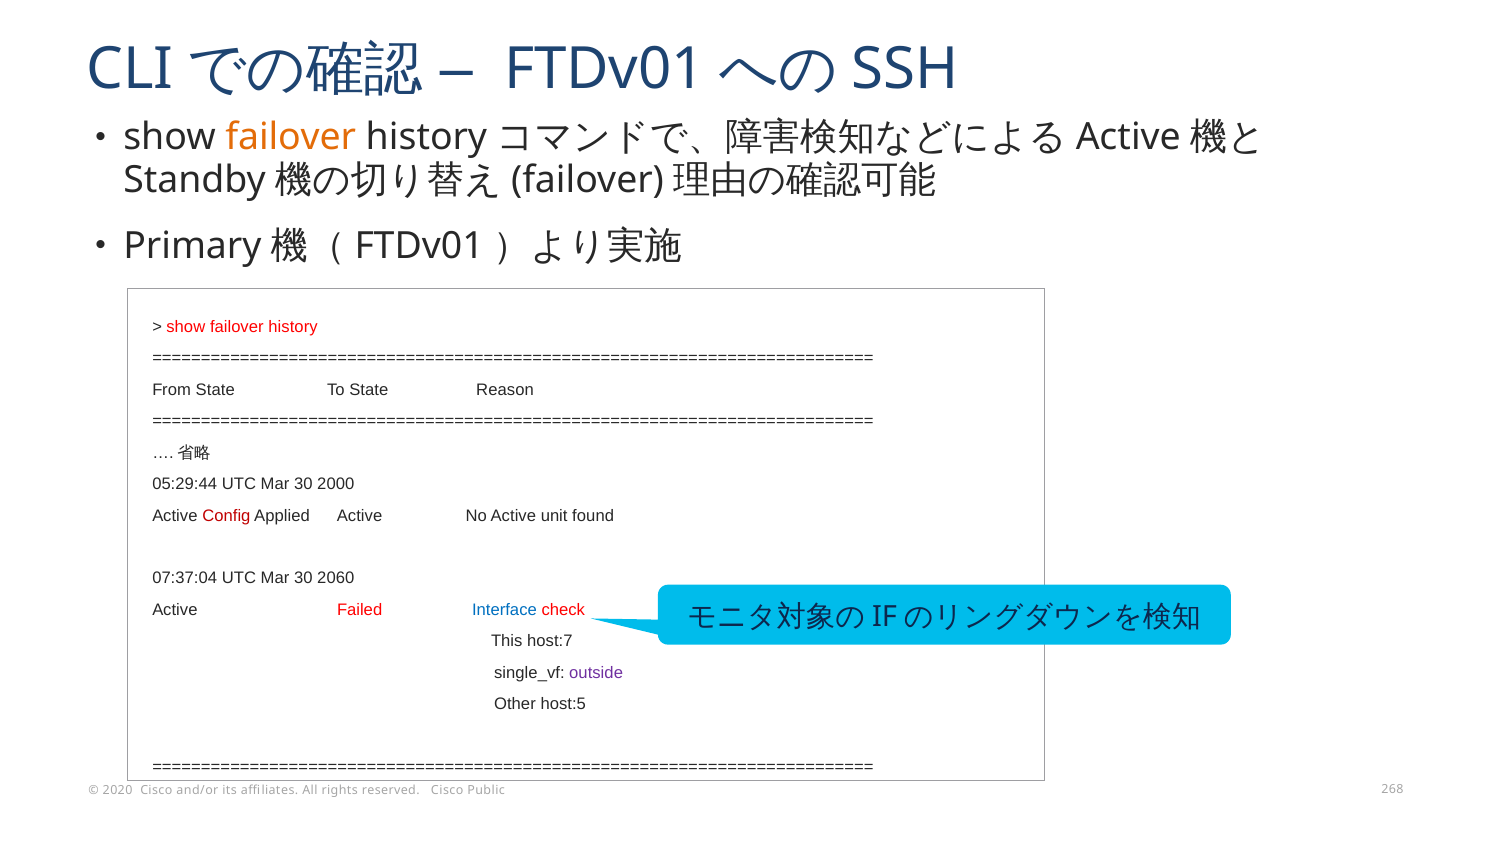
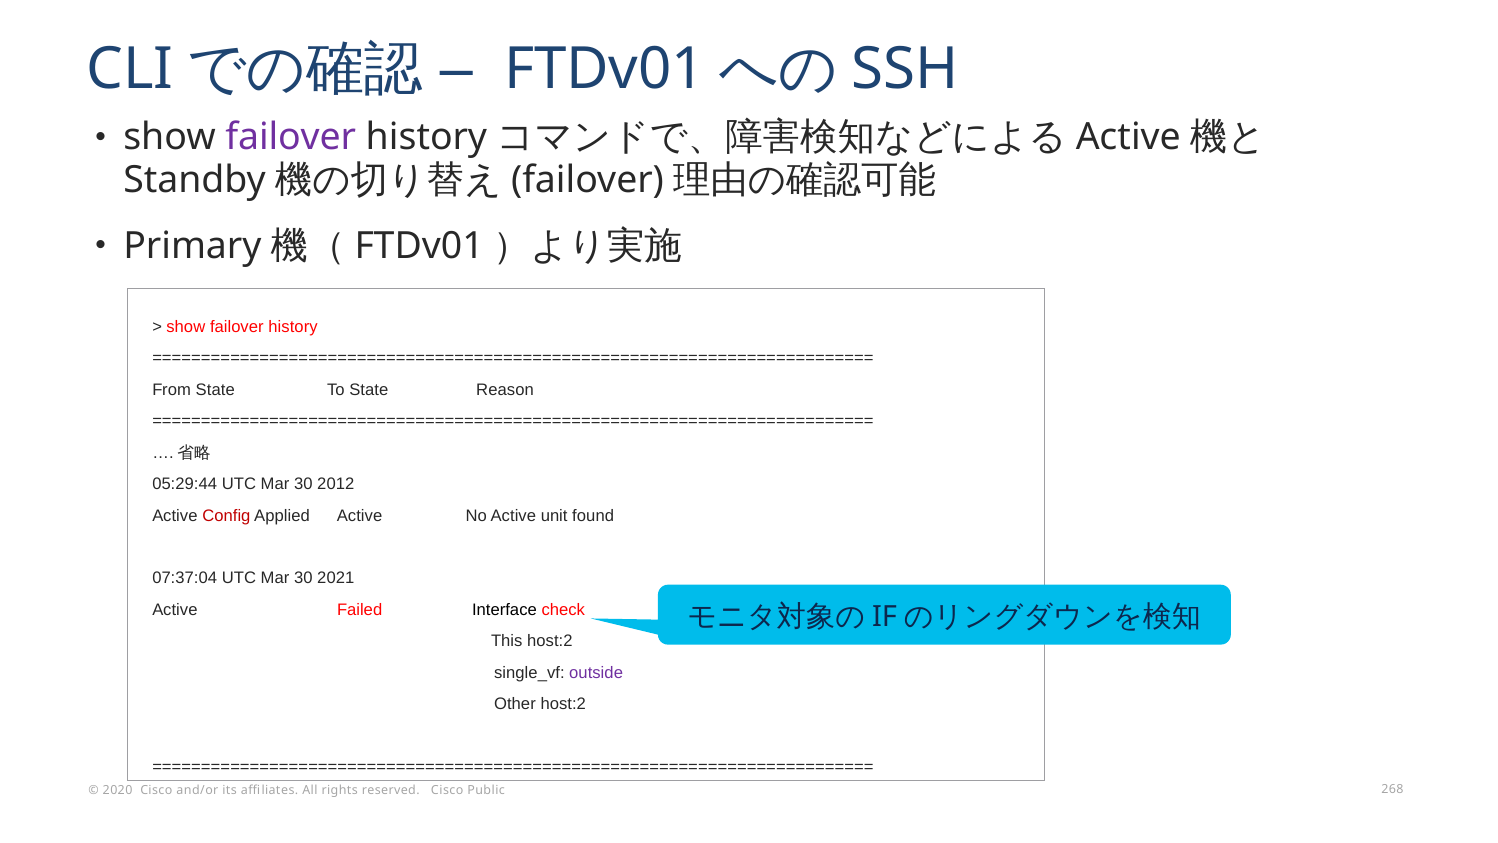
failover at (291, 138) colour: orange -> purple
2000: 2000 -> 2012
2060: 2060 -> 2021
Interface colour: blue -> black
This host:7: host:7 -> host:2
Other host:5: host:5 -> host:2
